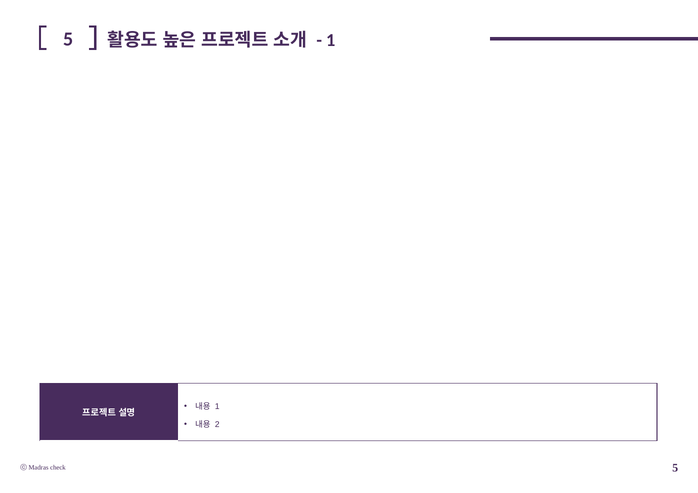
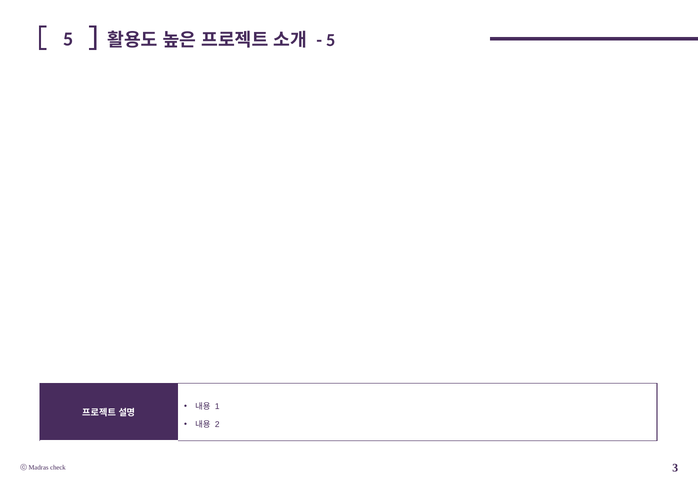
1 at (331, 40): 1 -> 5
check 5: 5 -> 3
